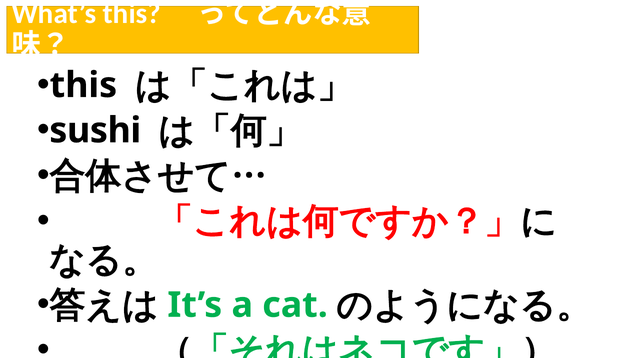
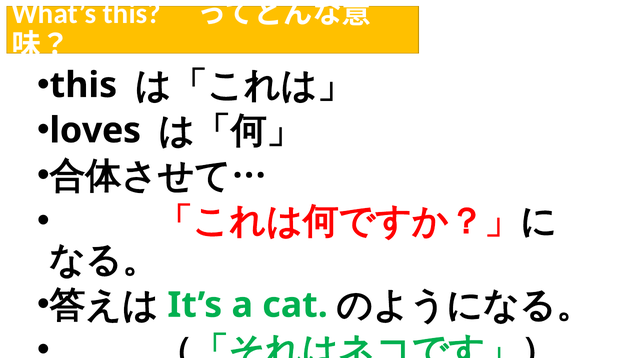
sushi: sushi -> loves
